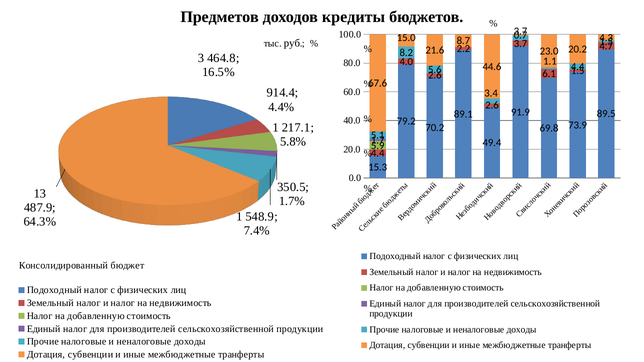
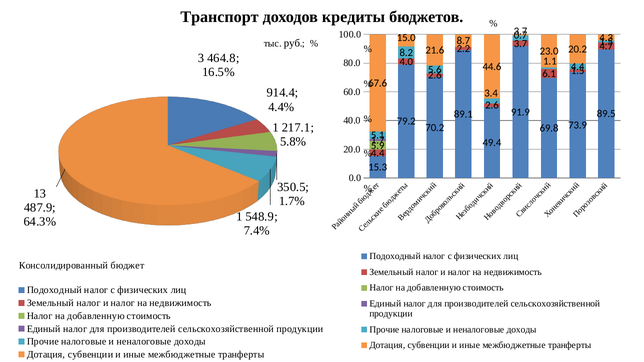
Предметов: Предметов -> Транспорт
